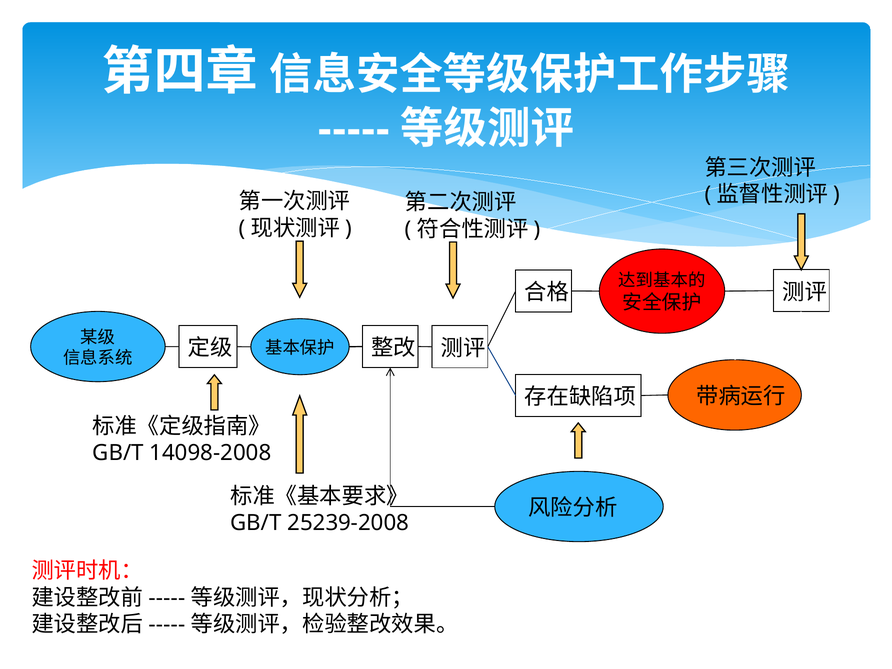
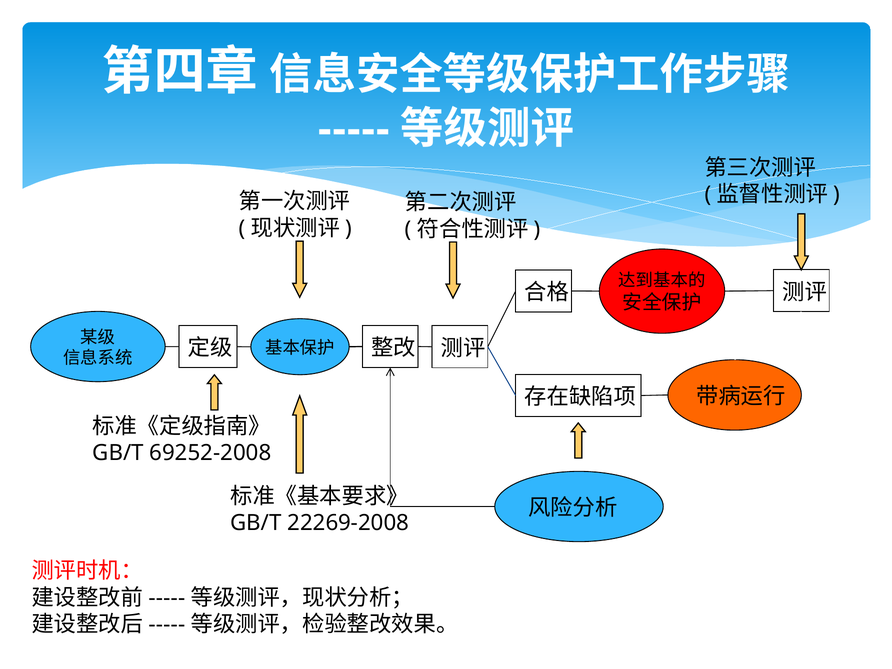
14098-2008: 14098-2008 -> 69252-2008
25239-2008: 25239-2008 -> 22269-2008
